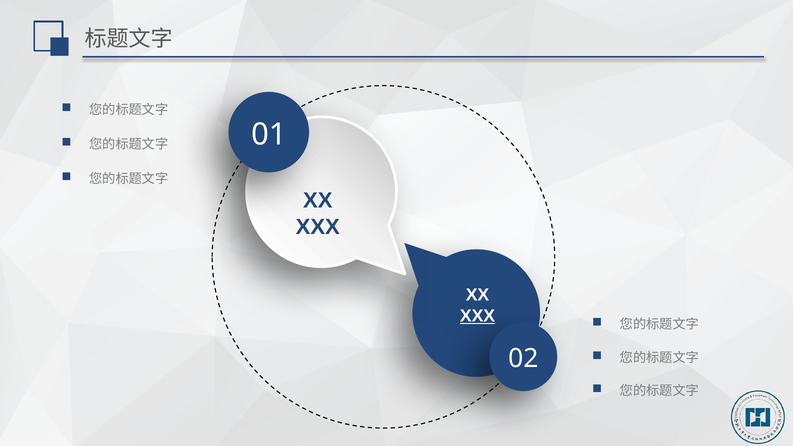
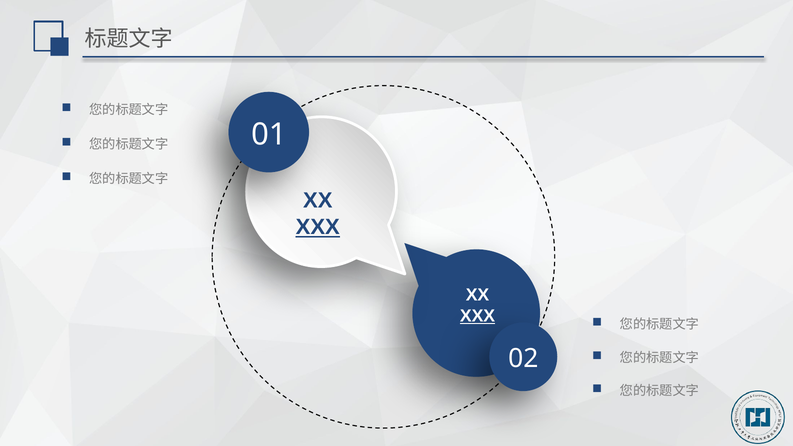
XXX at (318, 227) underline: none -> present
